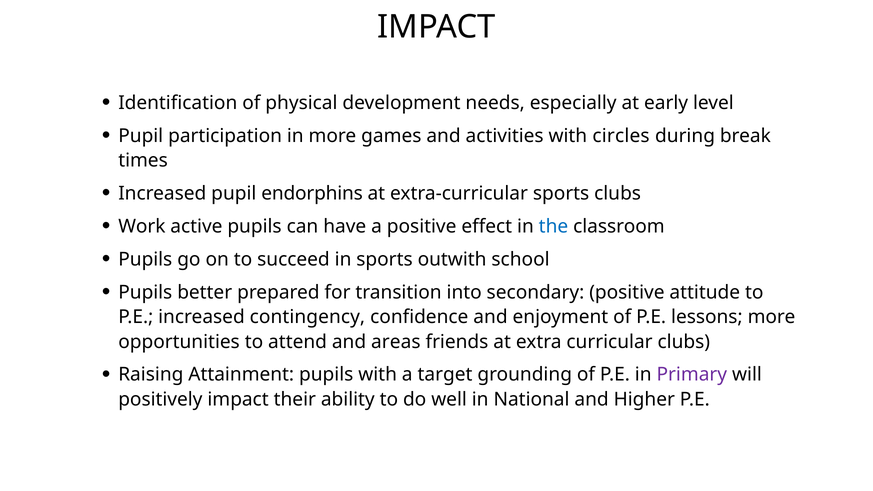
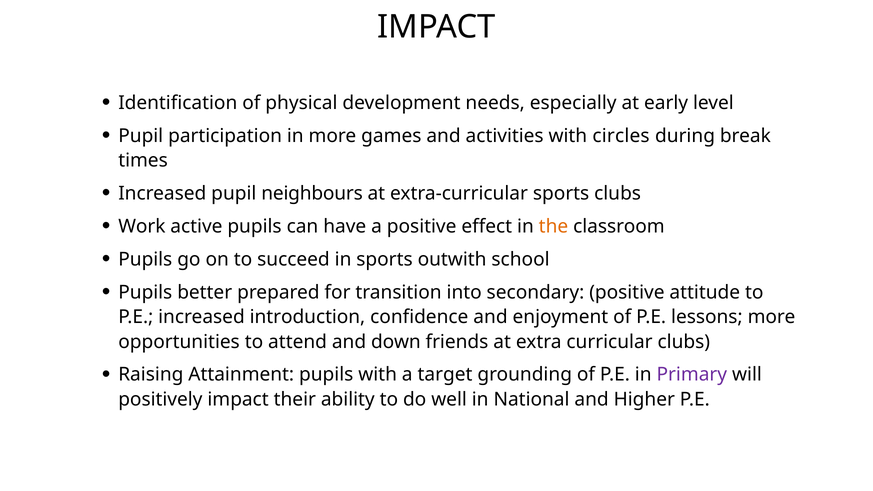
endorphins: endorphins -> neighbours
the colour: blue -> orange
contingency: contingency -> introduction
areas: areas -> down
